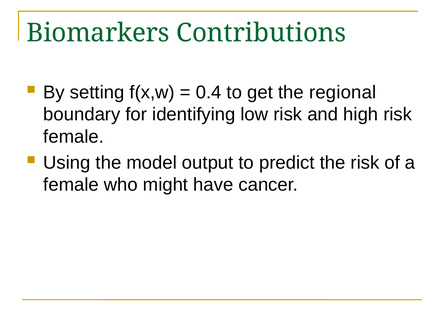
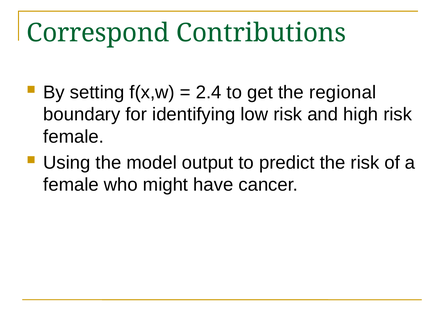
Biomarkers: Biomarkers -> Correspond
0.4: 0.4 -> 2.4
